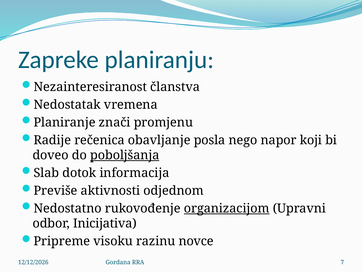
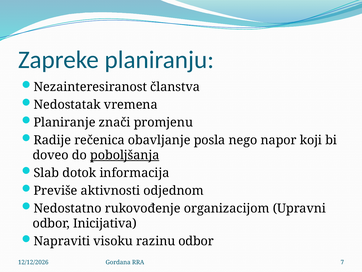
organizacijom underline: present -> none
Pripreme: Pripreme -> Napraviti
razinu novce: novce -> odbor
